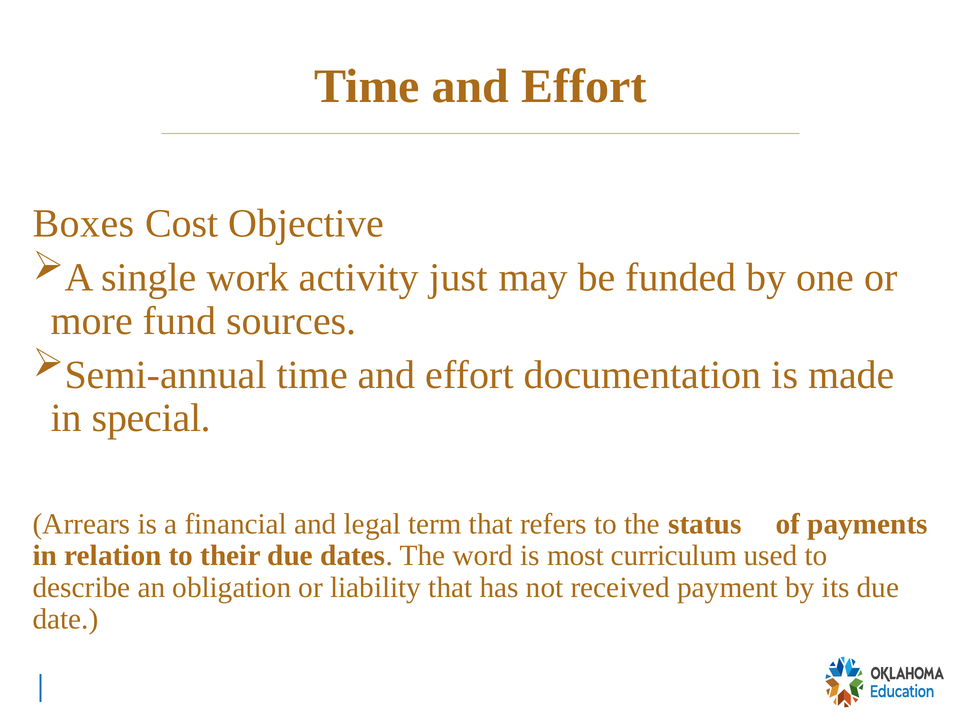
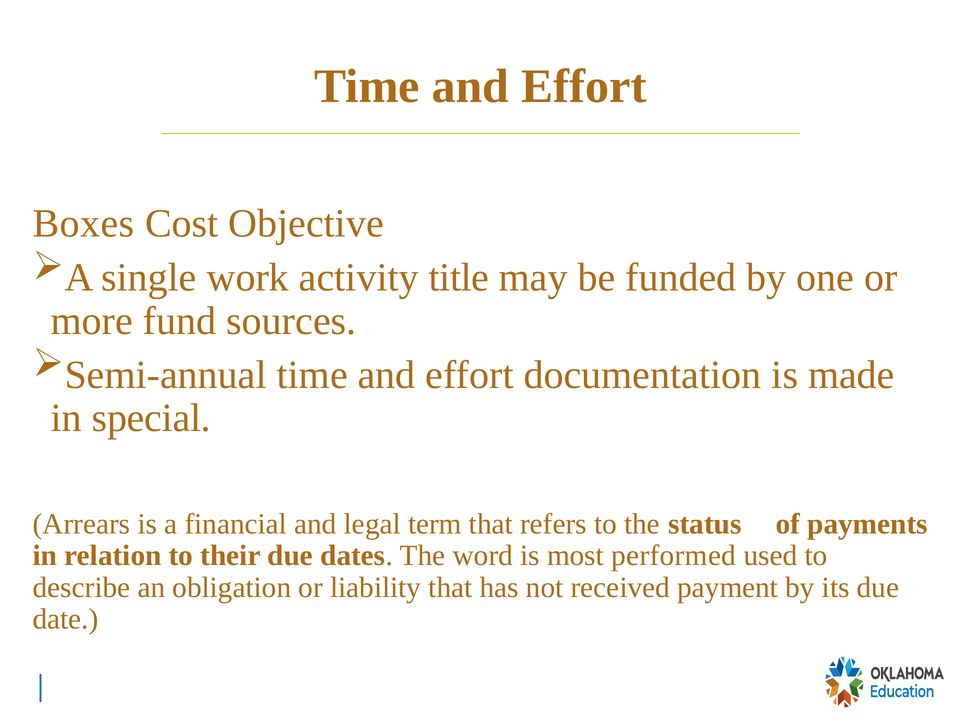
just: just -> title
curriculum: curriculum -> performed
